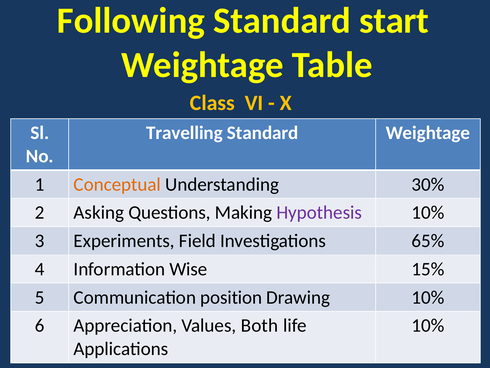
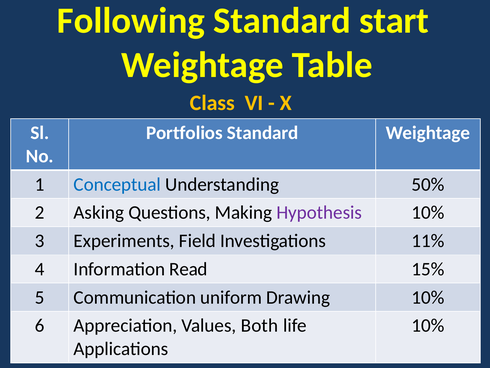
Travelling: Travelling -> Portfolios
Conceptual colour: orange -> blue
30%: 30% -> 50%
65%: 65% -> 11%
Wise: Wise -> Read
position: position -> uniform
